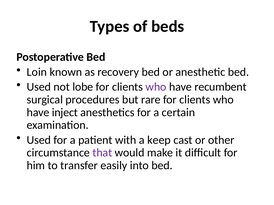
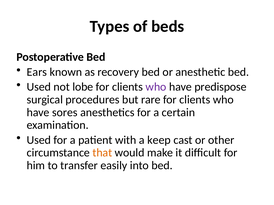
Loin: Loin -> Ears
recumbent: recumbent -> predispose
inject: inject -> sores
that colour: purple -> orange
